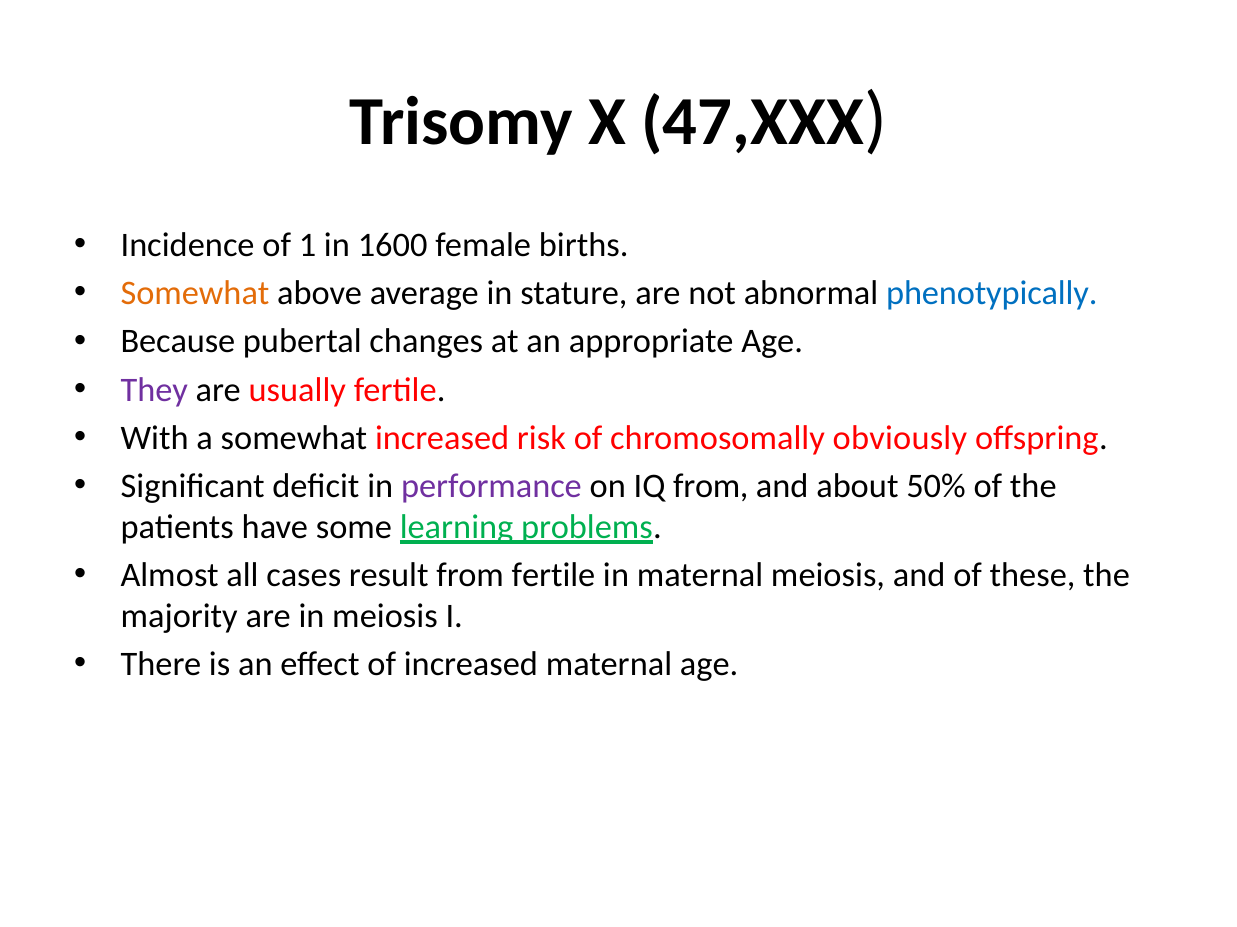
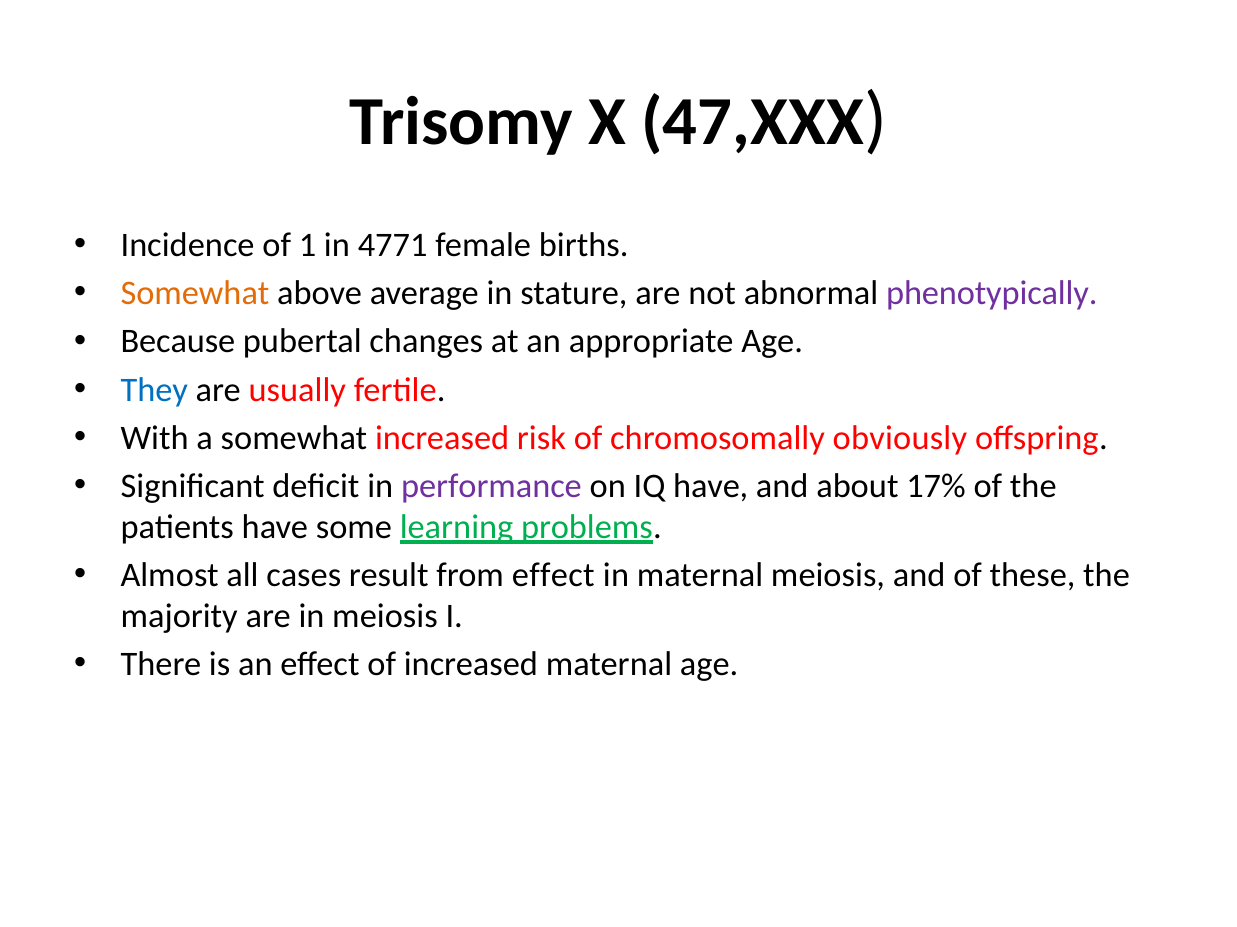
1600: 1600 -> 4771
phenotypically colour: blue -> purple
They colour: purple -> blue
IQ from: from -> have
50%: 50% -> 17%
from fertile: fertile -> effect
